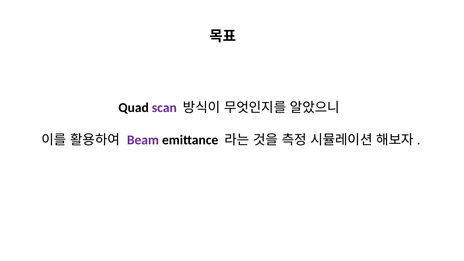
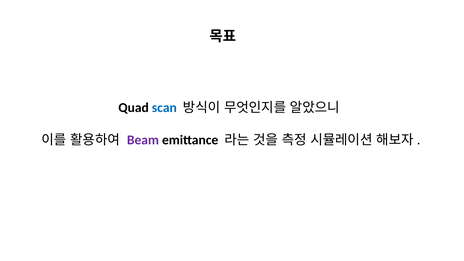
scan colour: purple -> blue
